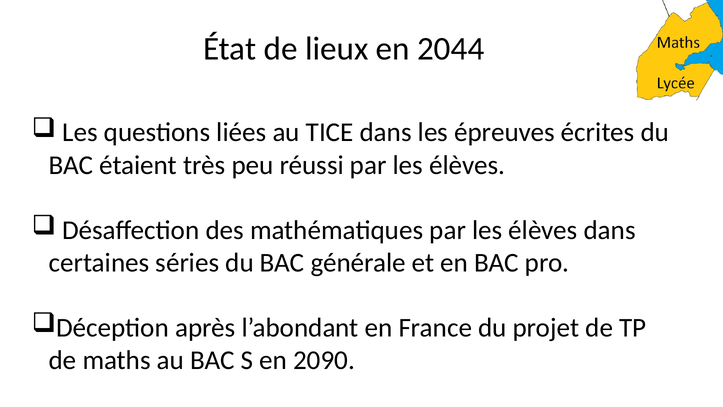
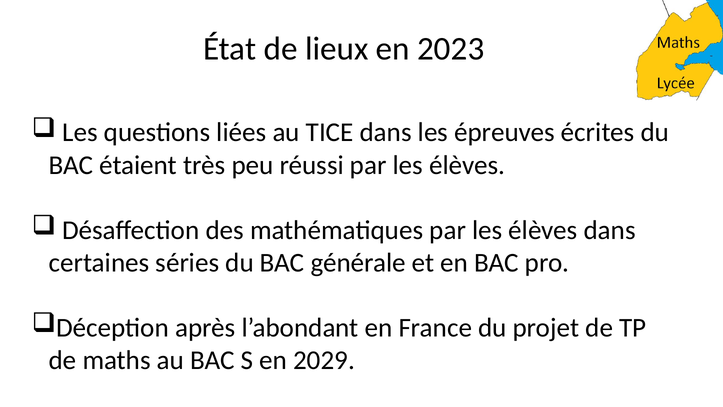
2044: 2044 -> 2023
2090: 2090 -> 2029
